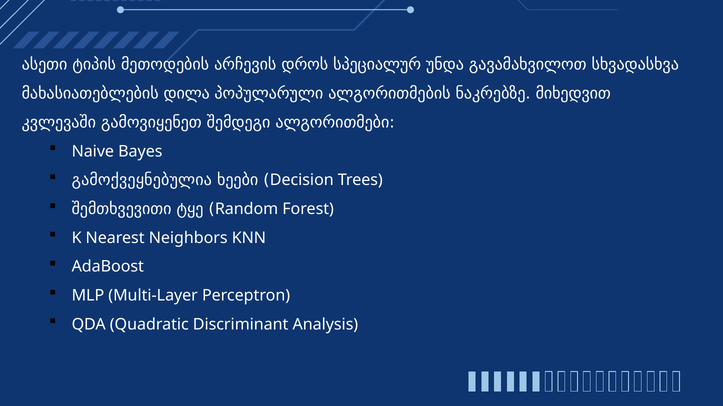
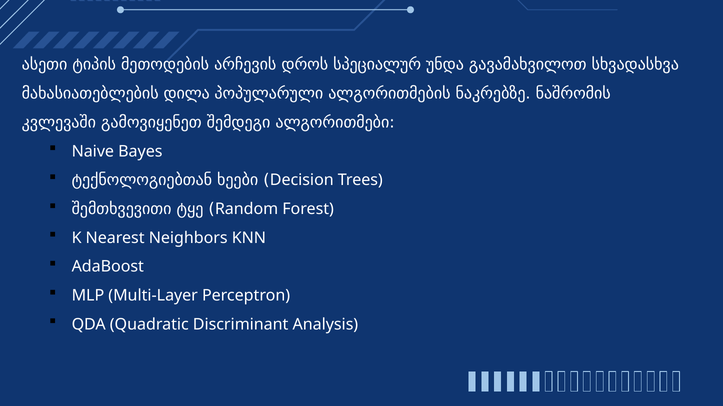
მიხედვით: მიხედვით -> ნაშრომის
გამოქვეყნებულია: გამოქვეყნებულია -> ტექნოლოგიებთან
